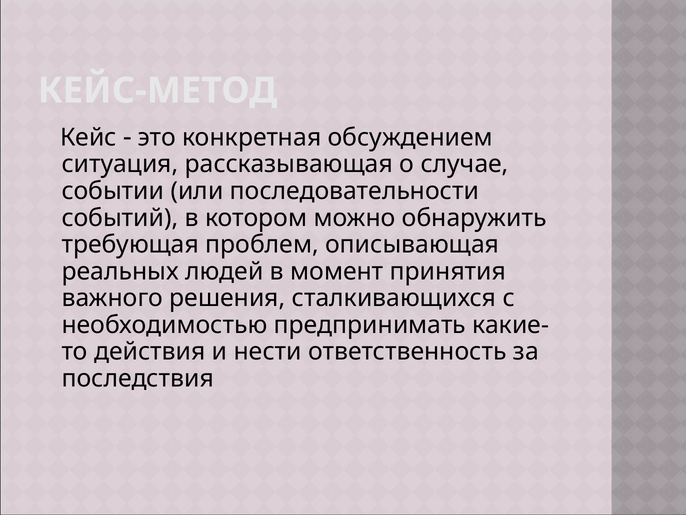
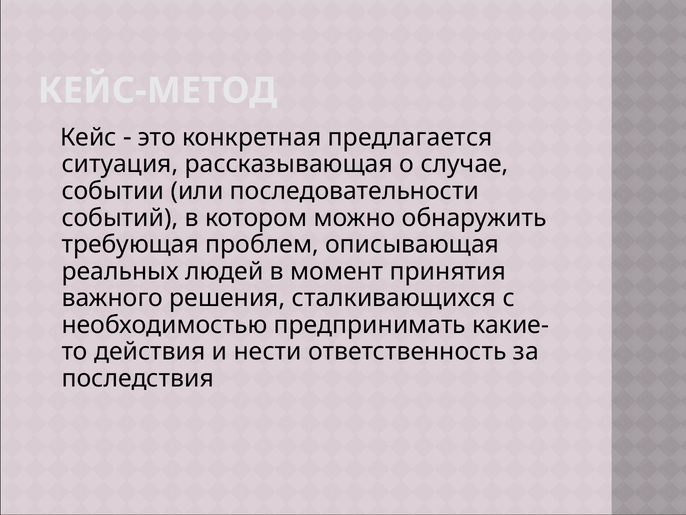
обсуждением: обсуждением -> предлагается
